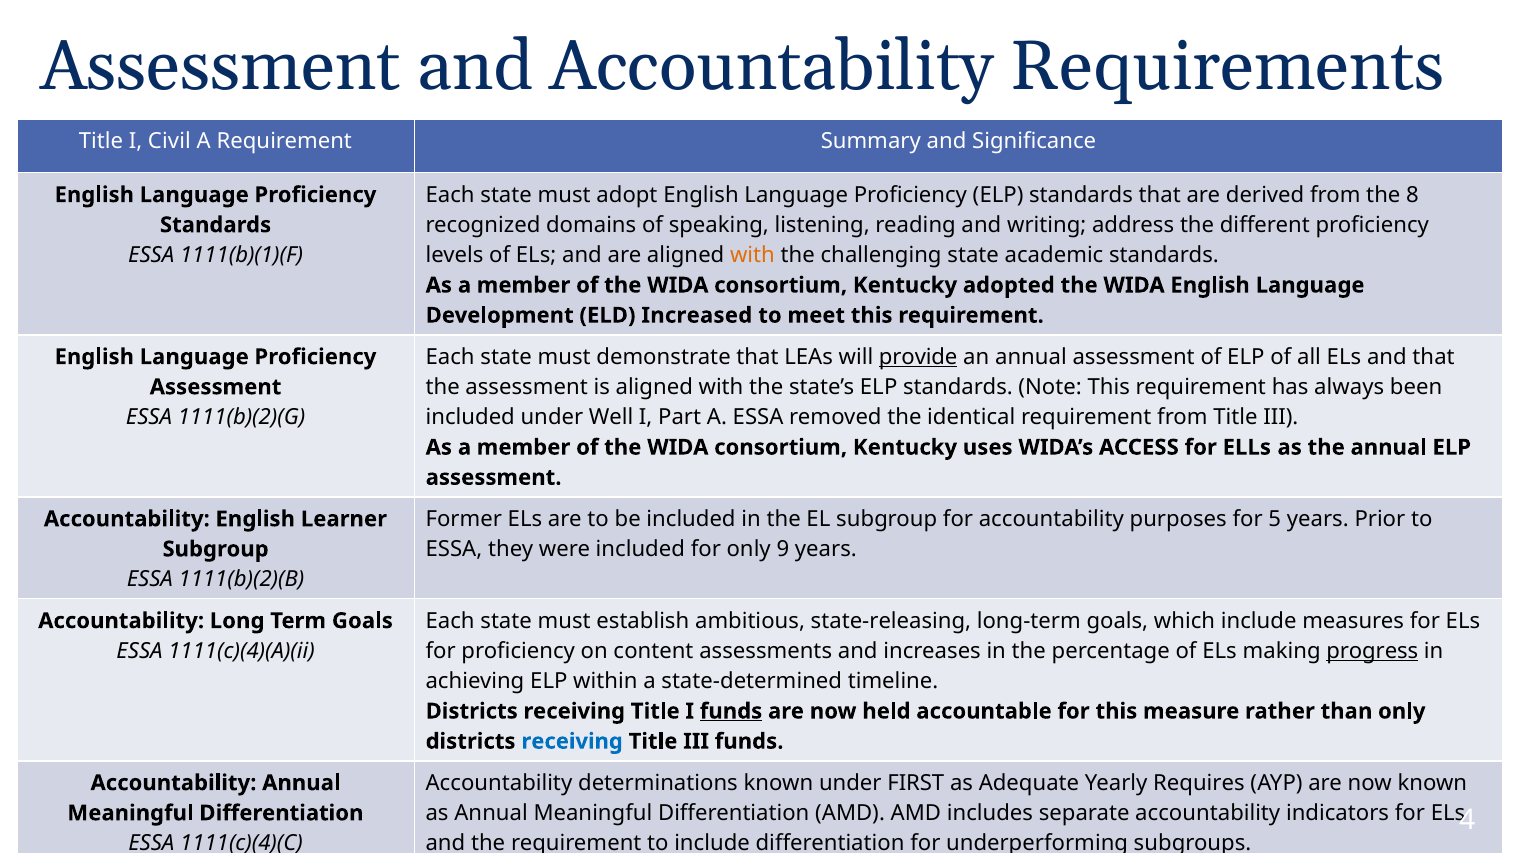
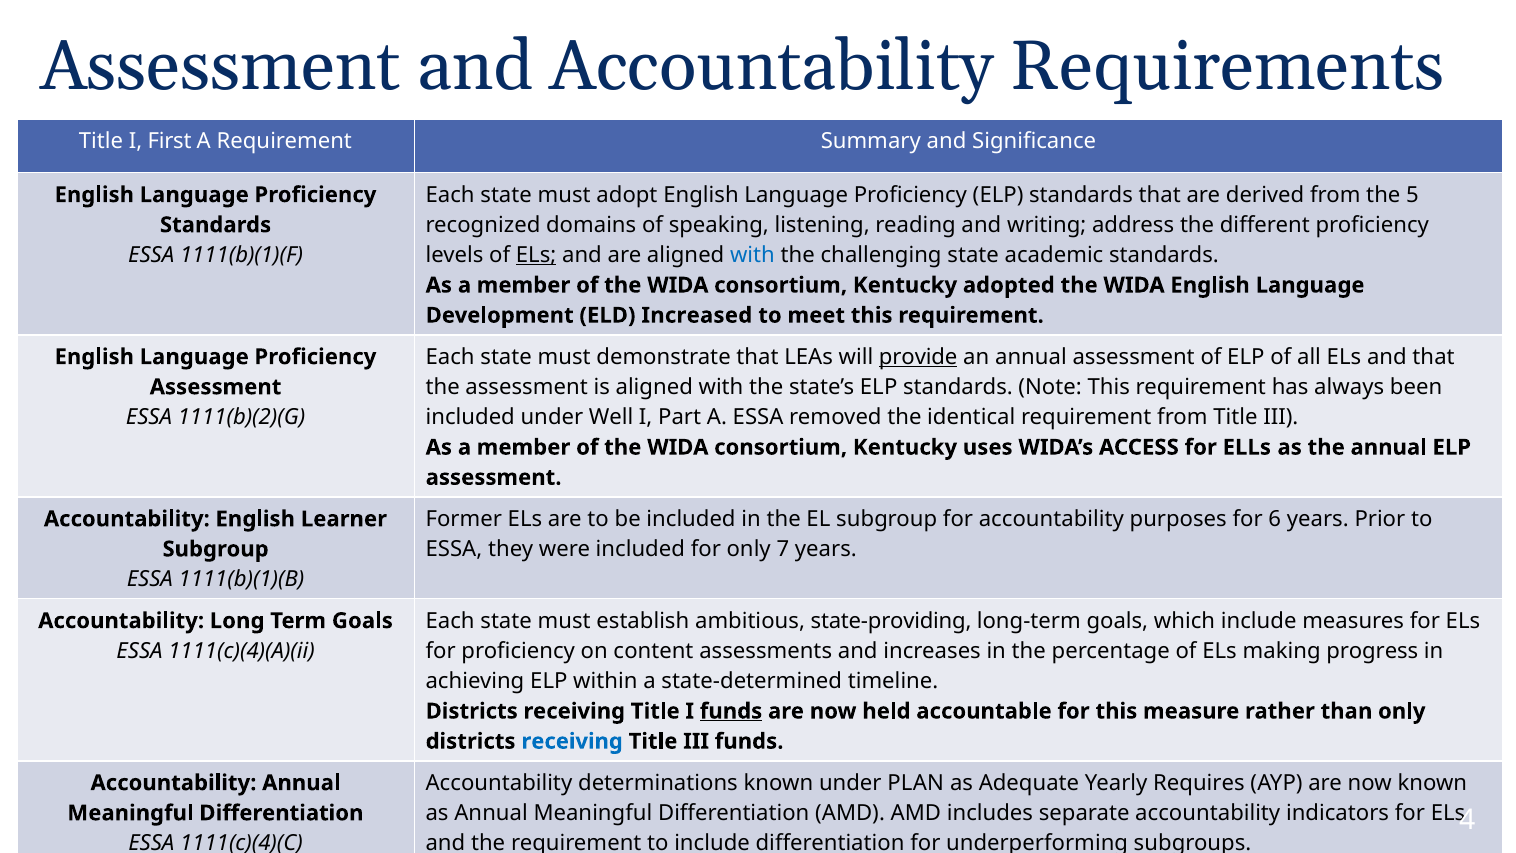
I Civil: Civil -> First
8: 8 -> 5
ELs at (536, 255) underline: none -> present
with at (752, 255) colour: orange -> blue
5: 5 -> 6
9: 9 -> 7
1111(b)(2)(B: 1111(b)(2)(B -> 1111(b)(1)(B
state-releasing: state-releasing -> state-providing
progress underline: present -> none
under FIRST: FIRST -> PLAN
